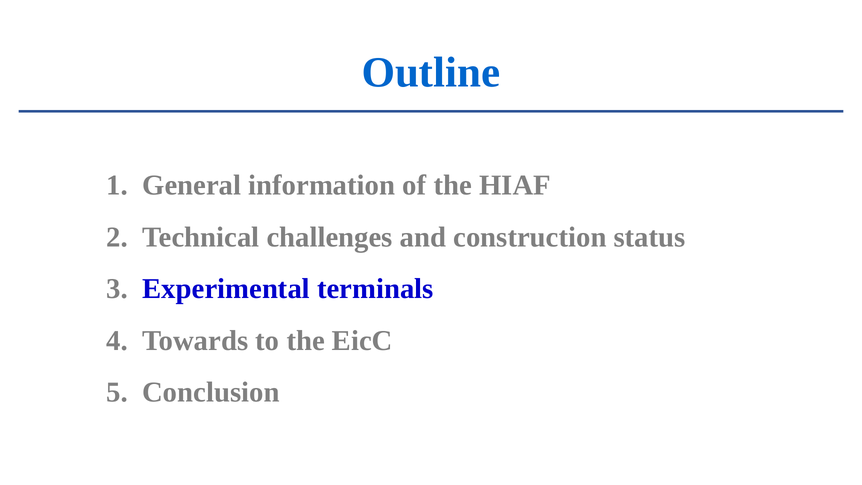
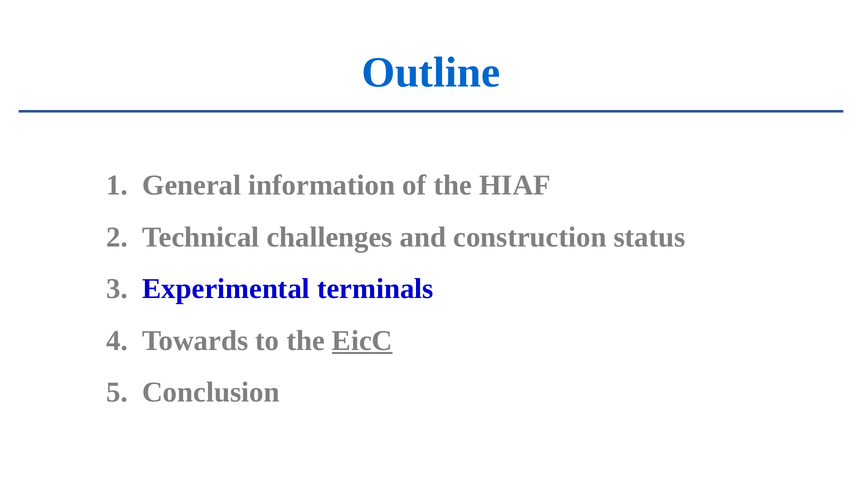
EicC underline: none -> present
